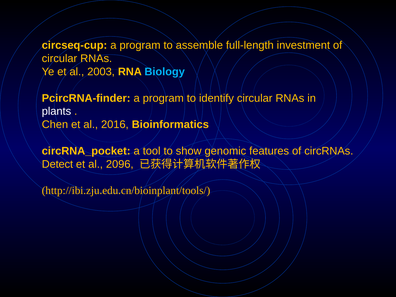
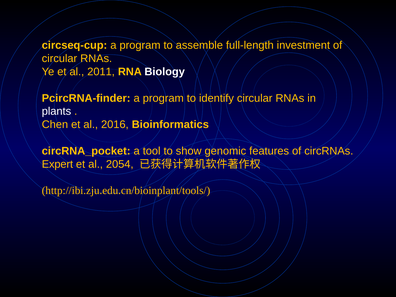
2003: 2003 -> 2011
Biology colour: light blue -> white
Detect: Detect -> Expert
2096: 2096 -> 2054
